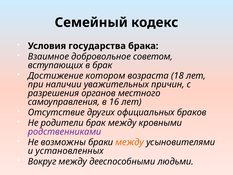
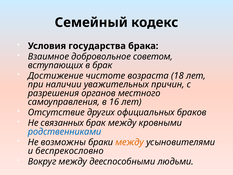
котором: котором -> чистоте
родители: родители -> связанных
родственниками colour: purple -> blue
установленных: установленных -> беспрекословно
